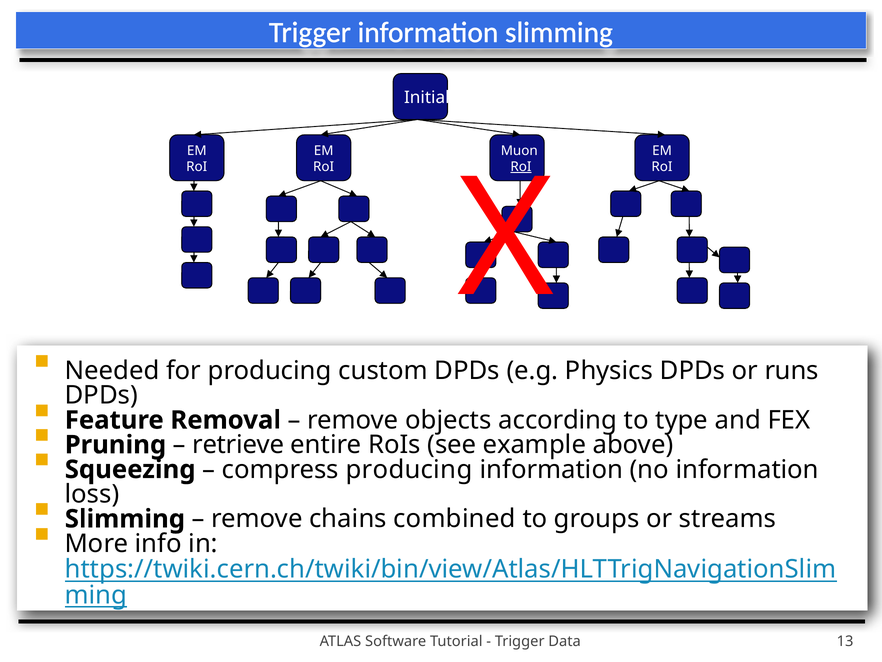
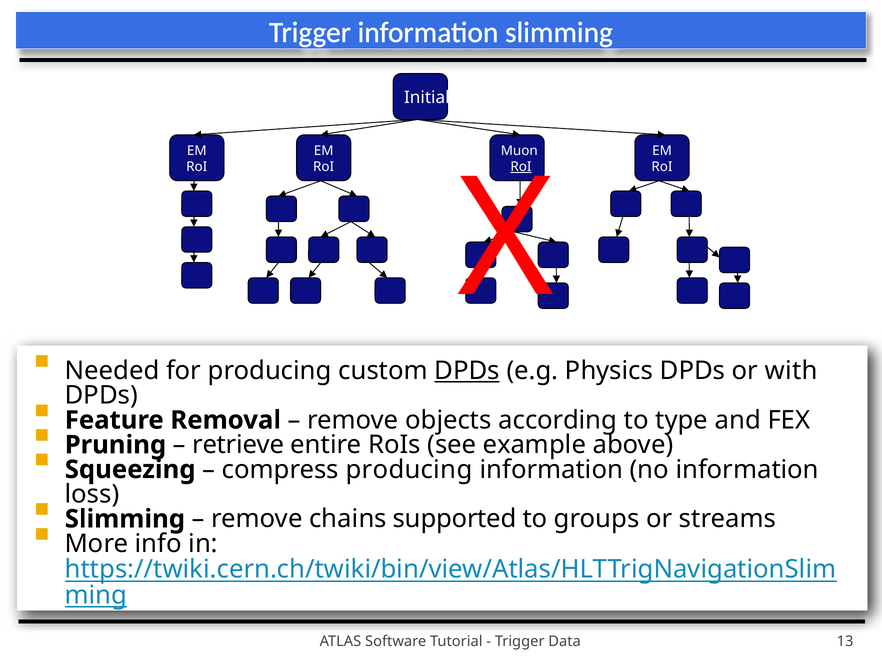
DPDs at (467, 370) underline: none -> present
runs: runs -> with
combined: combined -> supported
